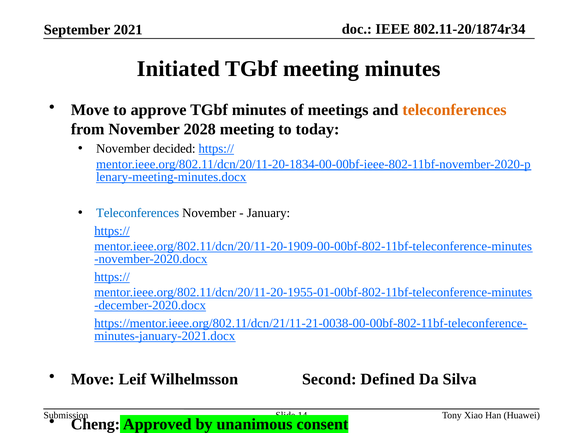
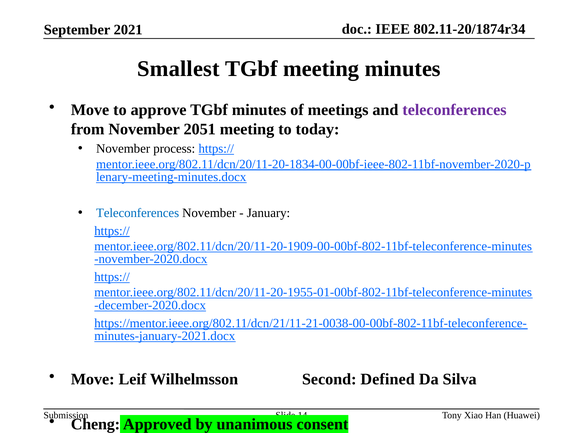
Initiated: Initiated -> Smallest
teleconferences at (454, 110) colour: orange -> purple
2028: 2028 -> 2051
decided: decided -> process
